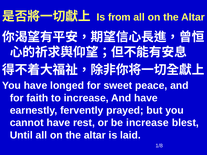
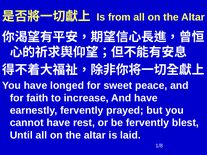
be increase: increase -> fervently
